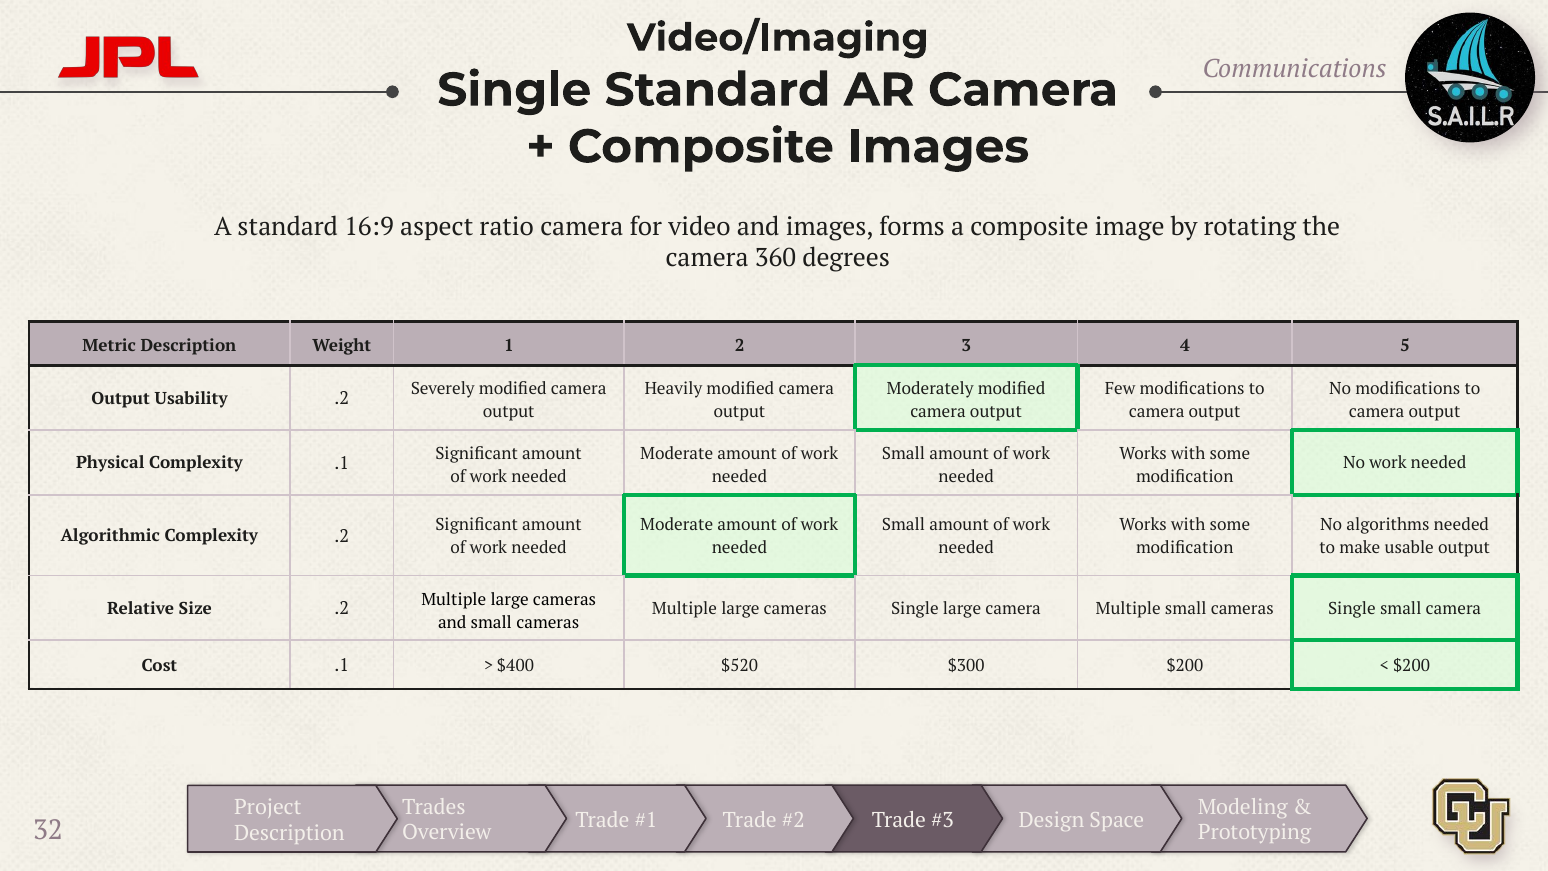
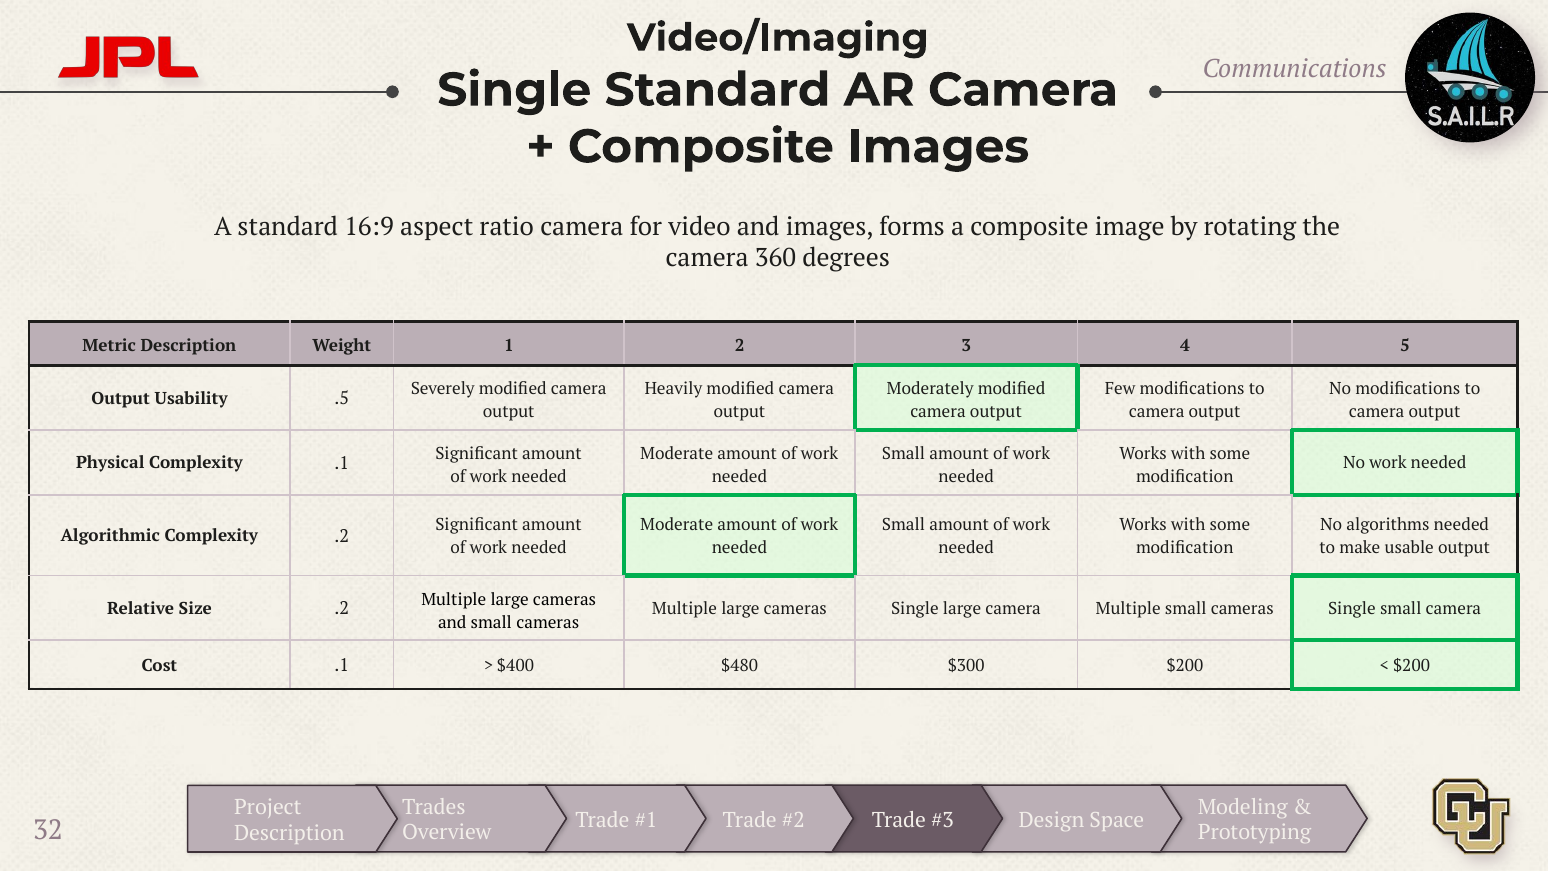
Usability .2: .2 -> .5
$520: $520 -> $480
